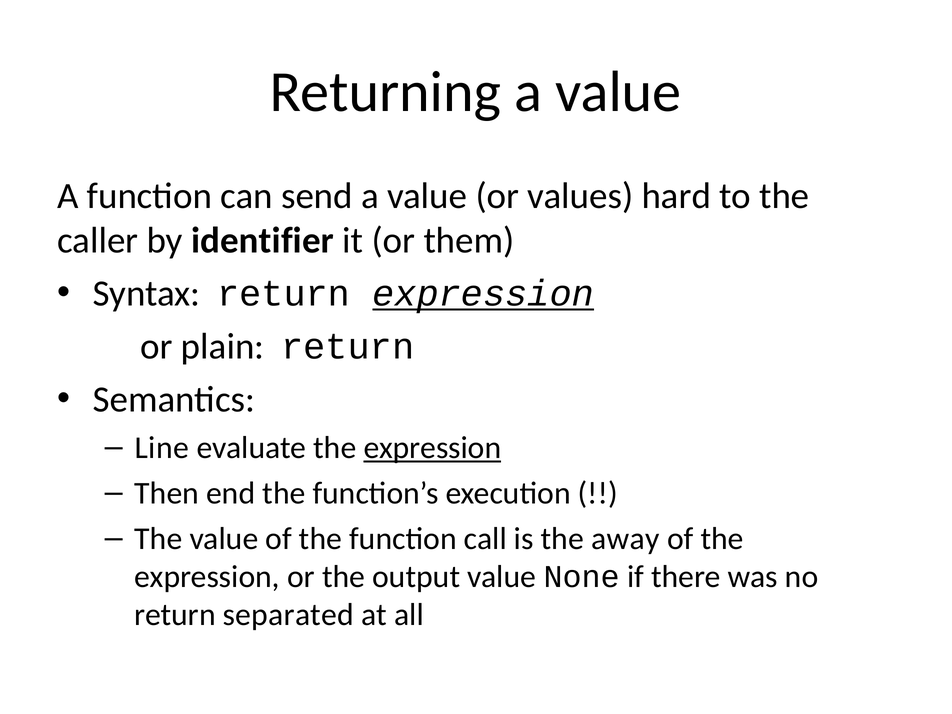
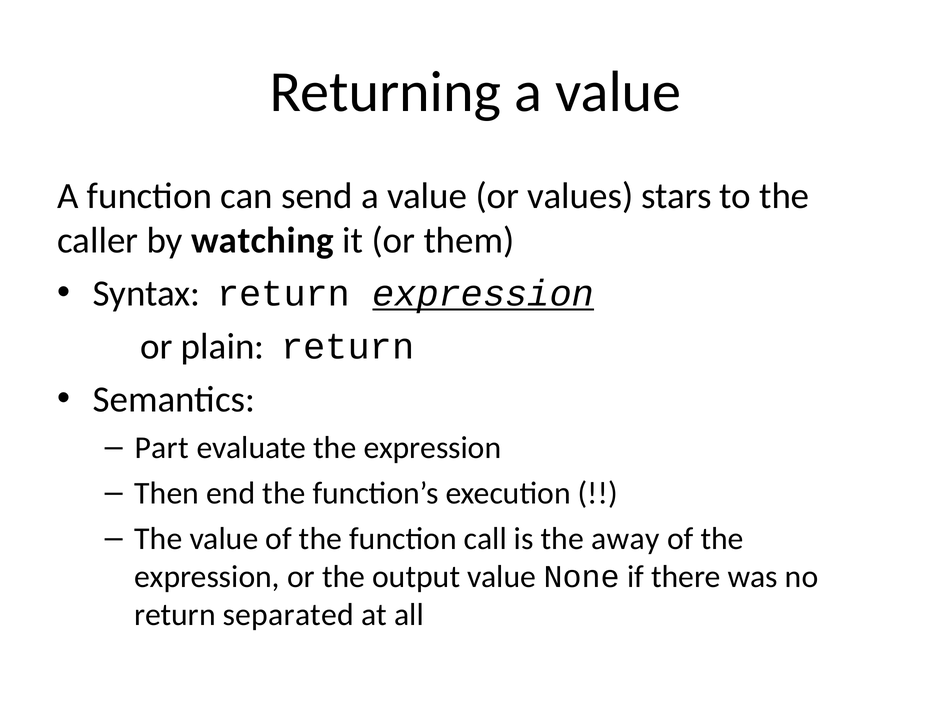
hard: hard -> stars
identifier: identifier -> watching
Line: Line -> Part
expression at (432, 448) underline: present -> none
